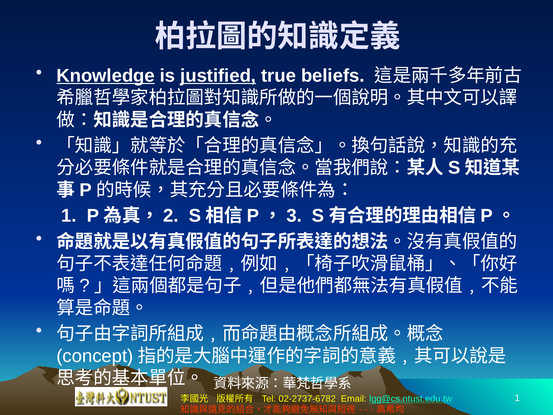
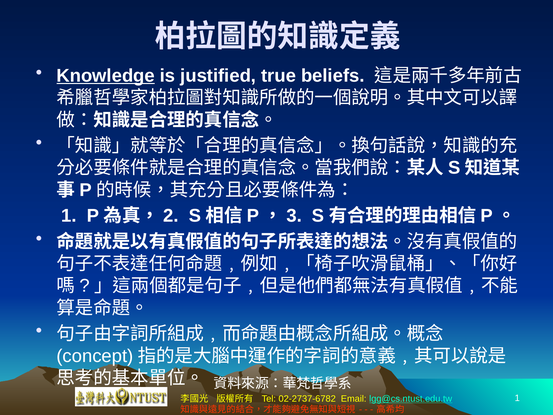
justified underline: present -> none
